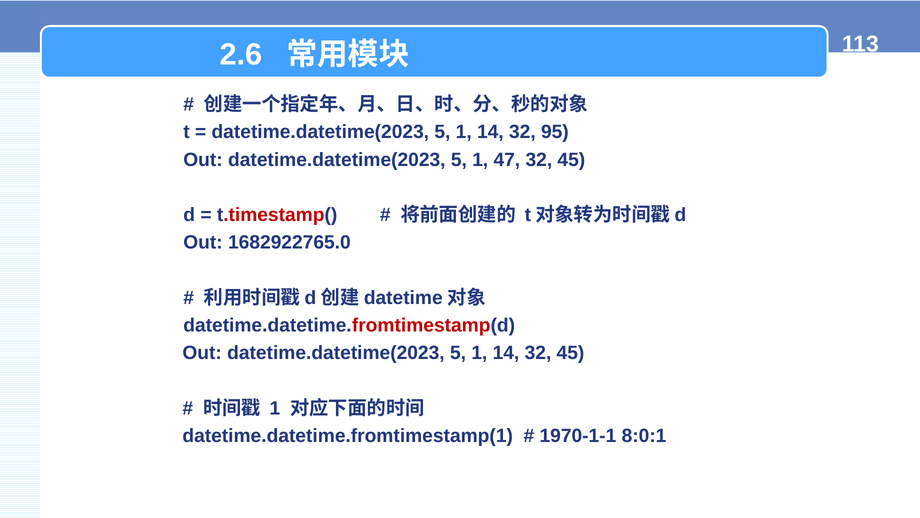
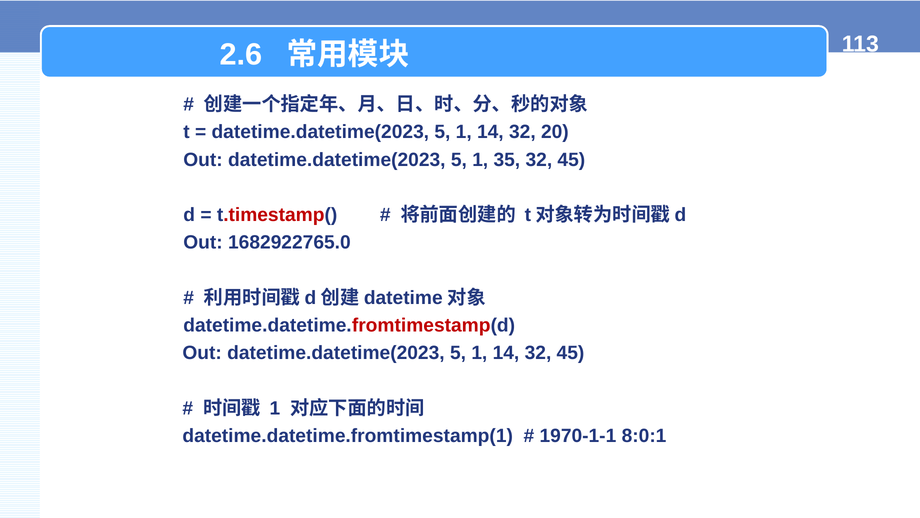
95: 95 -> 20
47: 47 -> 35
